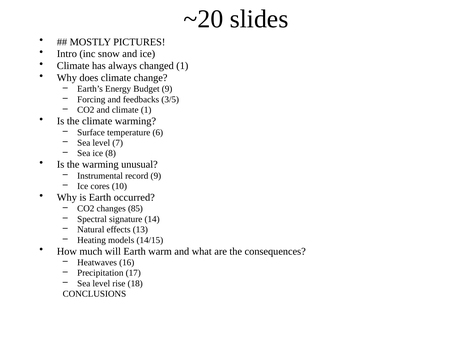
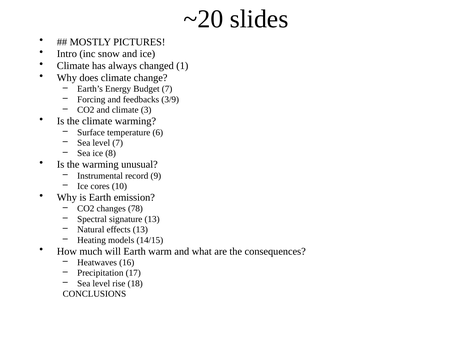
Budget 9: 9 -> 7
3/5: 3/5 -> 3/9
climate 1: 1 -> 3
occurred: occurred -> emission
85: 85 -> 78
signature 14: 14 -> 13
